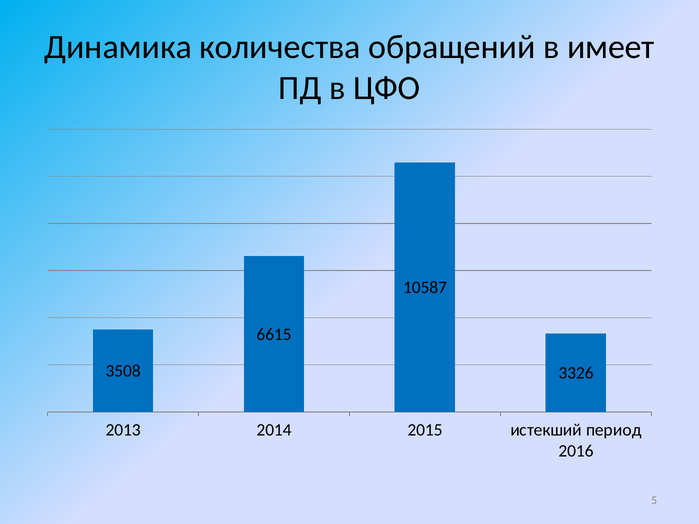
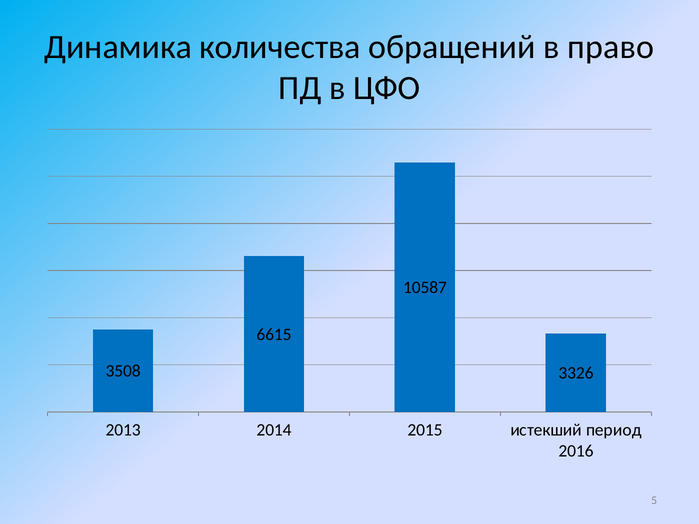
имеет: имеет -> право
